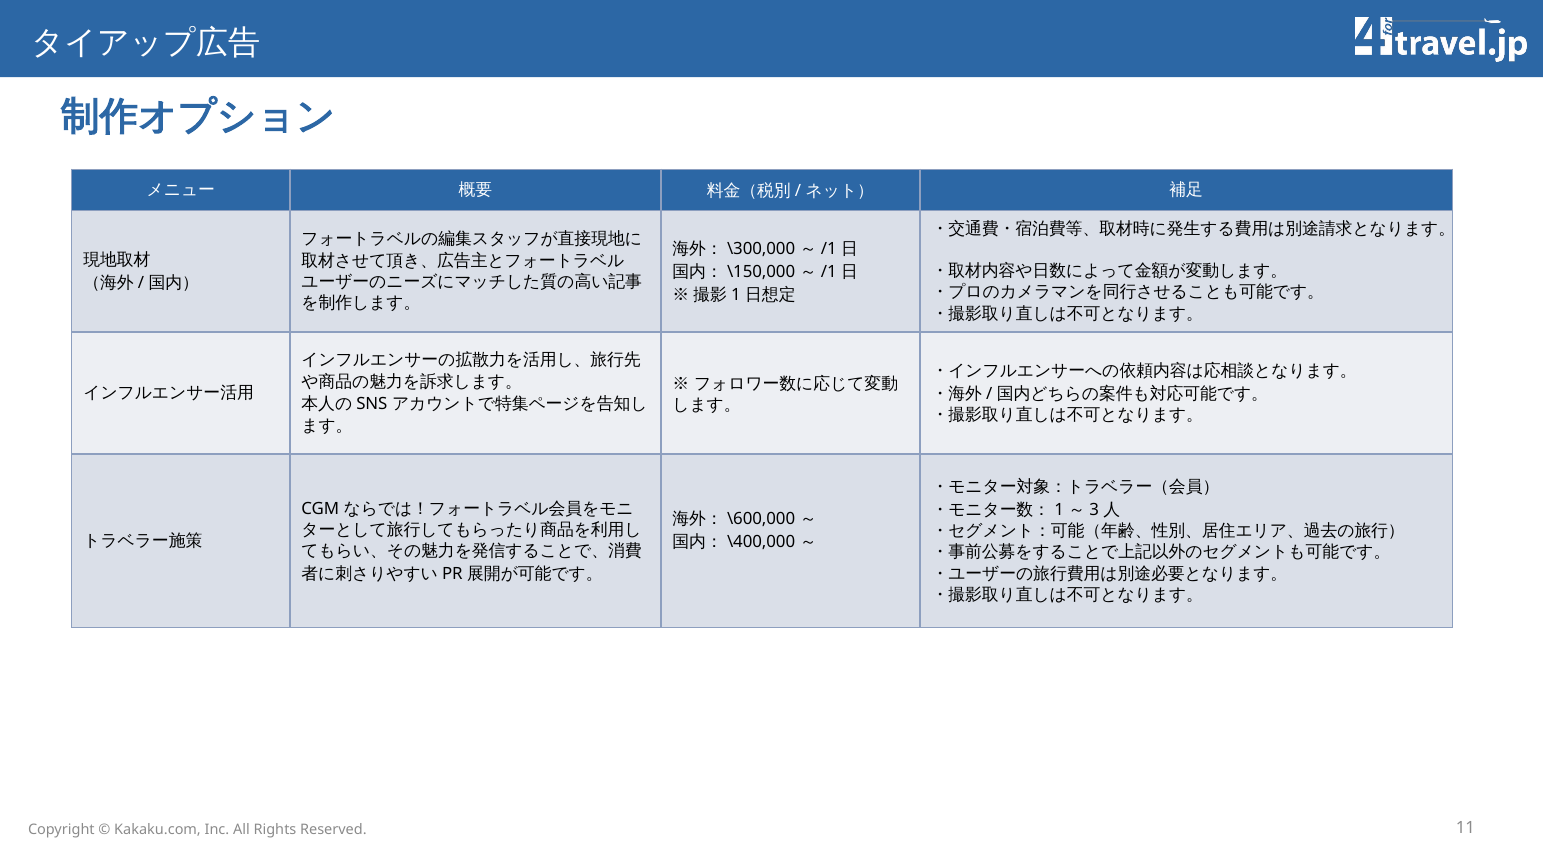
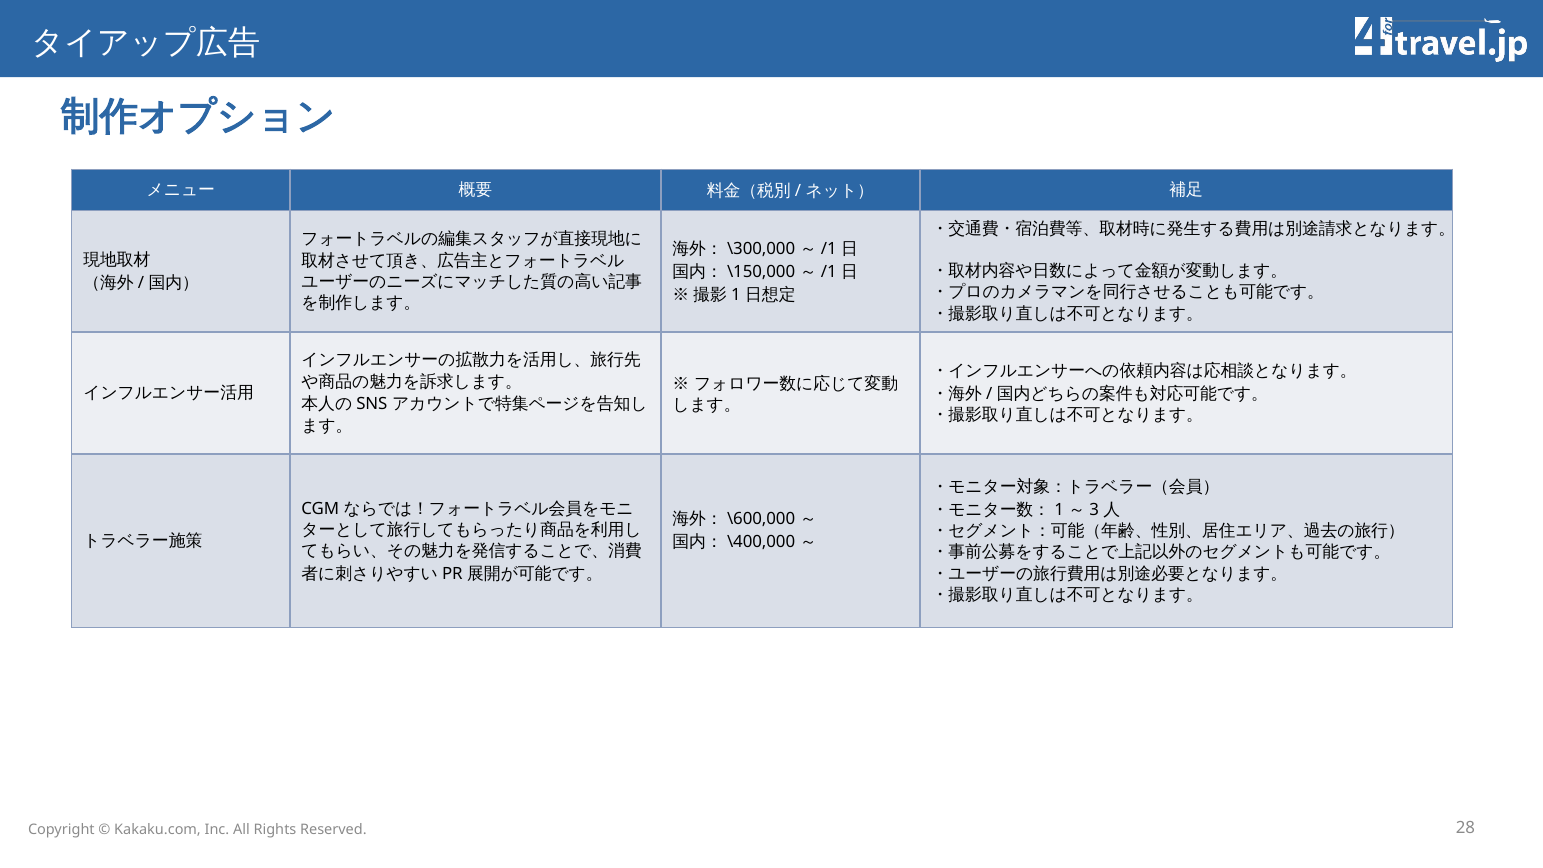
11: 11 -> 28
